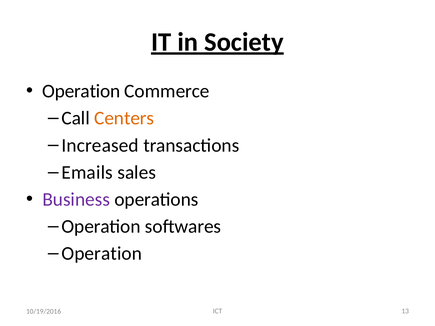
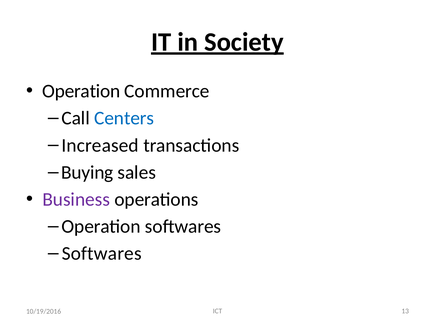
Centers colour: orange -> blue
Emails: Emails -> Buying
Operation at (102, 254): Operation -> Softwares
